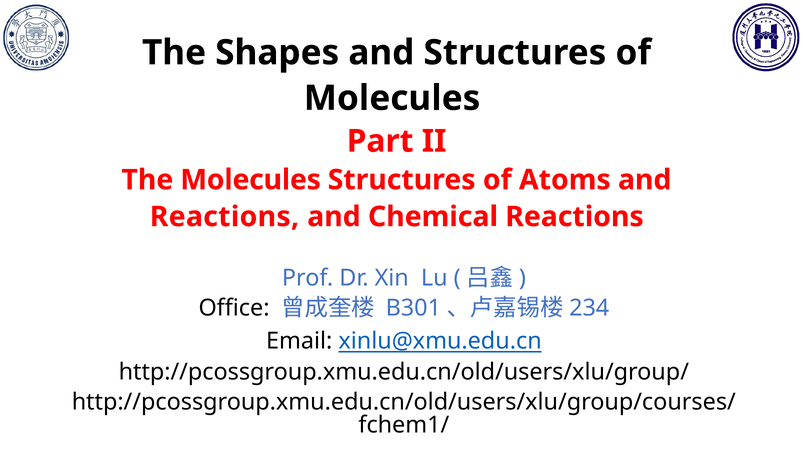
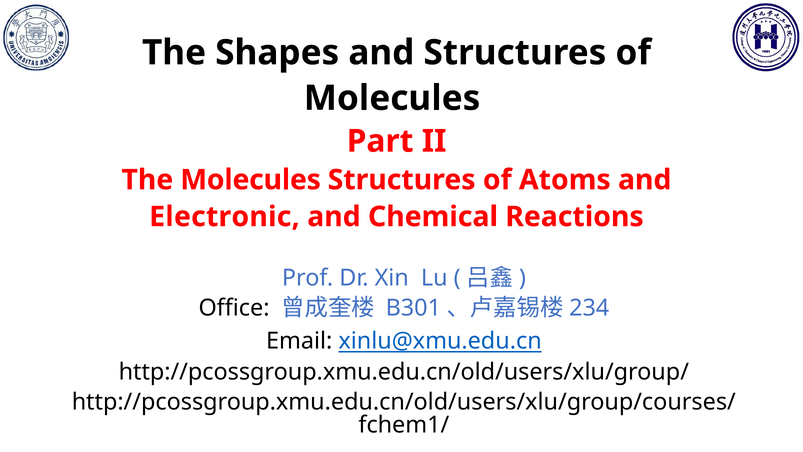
Reactions at (224, 217): Reactions -> Electronic
